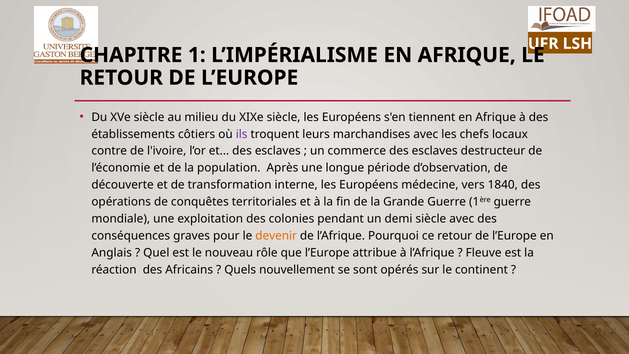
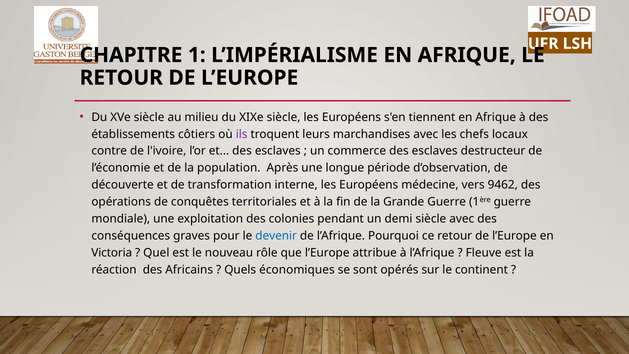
1840: 1840 -> 9462
devenir colour: orange -> blue
Anglais: Anglais -> Victoria
nouvellement: nouvellement -> économiques
